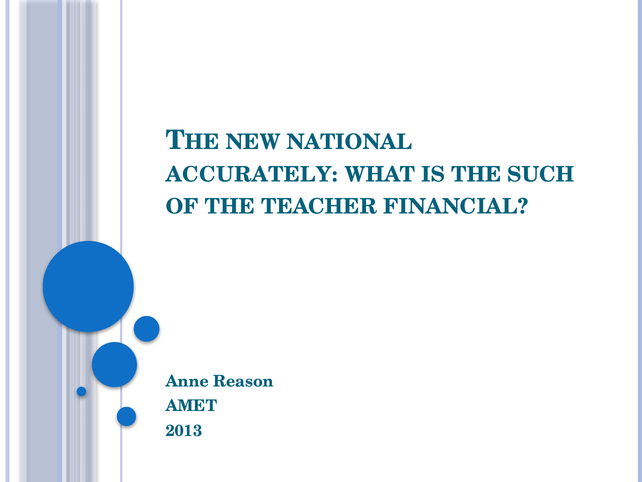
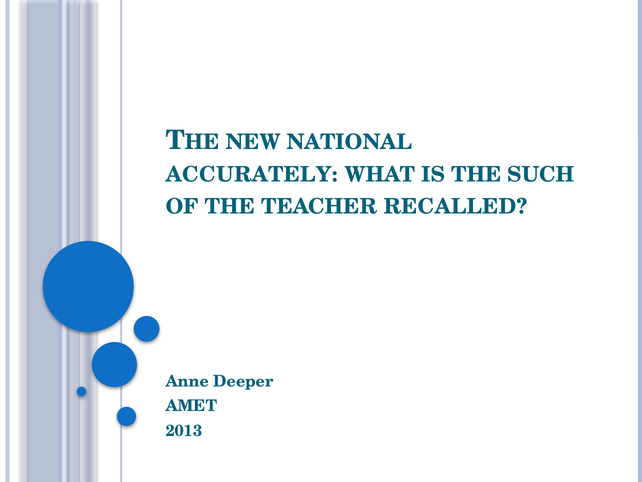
FINANCIAL: FINANCIAL -> RECALLED
Reason: Reason -> Deeper
